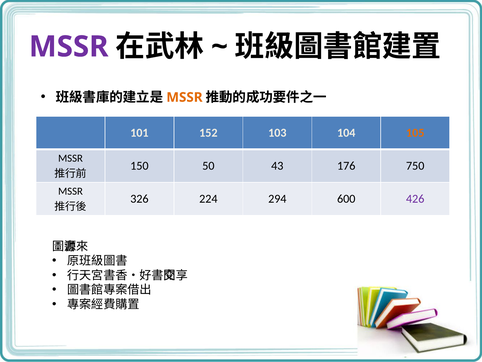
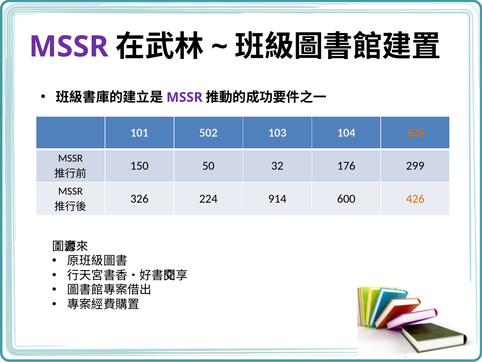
MSSR at (184, 97) colour: orange -> purple
152: 152 -> 502
43: 43 -> 32
750: 750 -> 299
294: 294 -> 914
426 colour: purple -> orange
